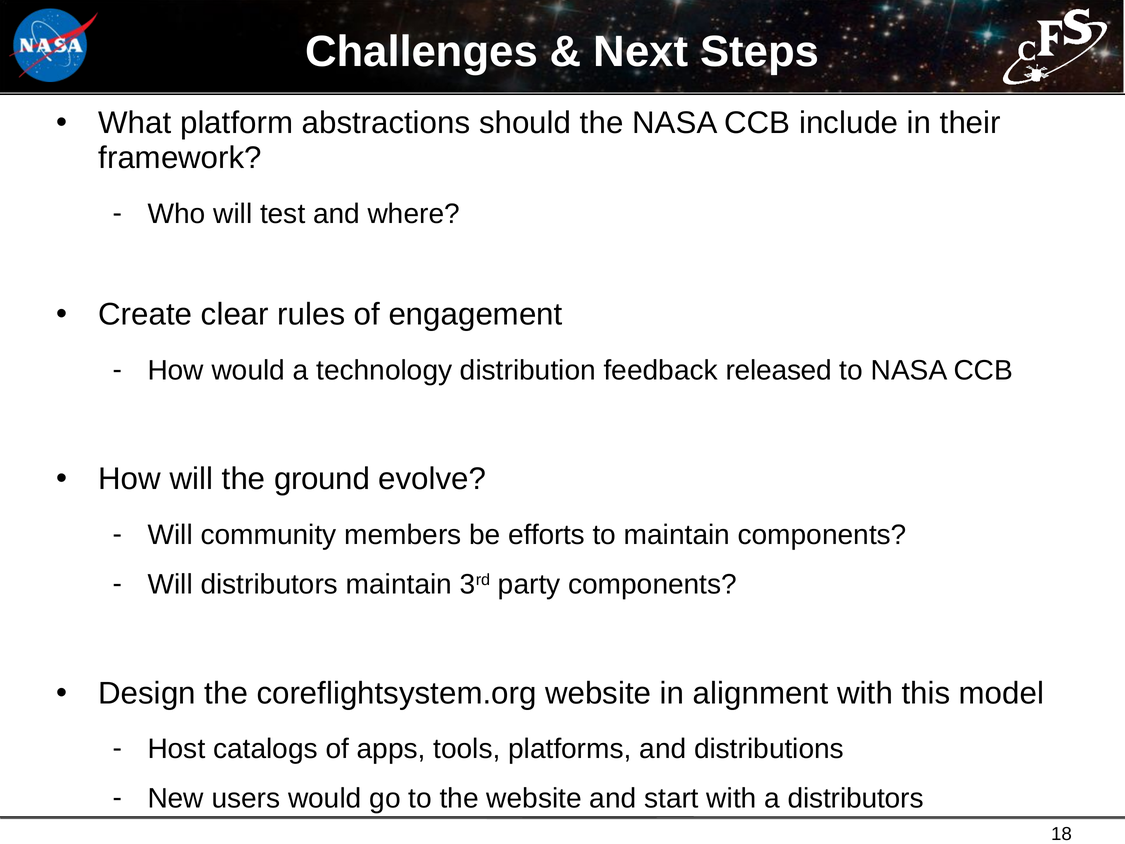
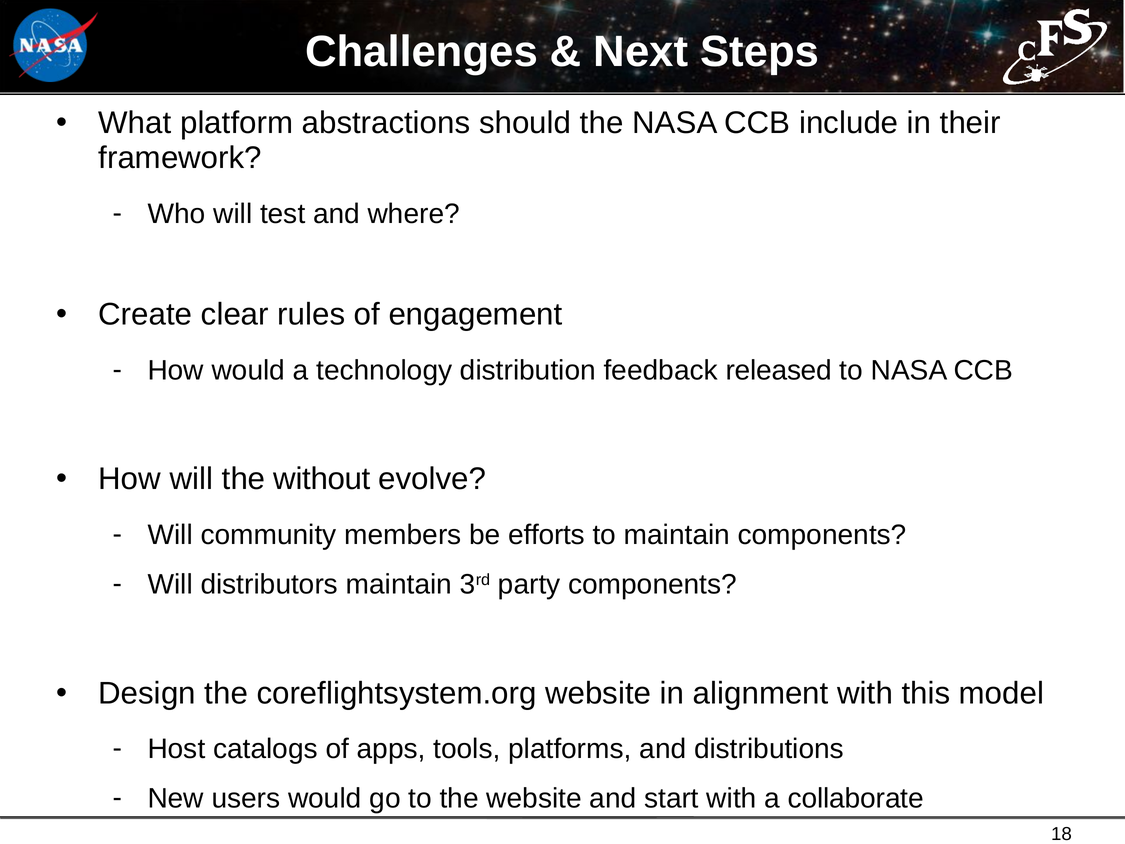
ground: ground -> without
a distributors: distributors -> collaborate
